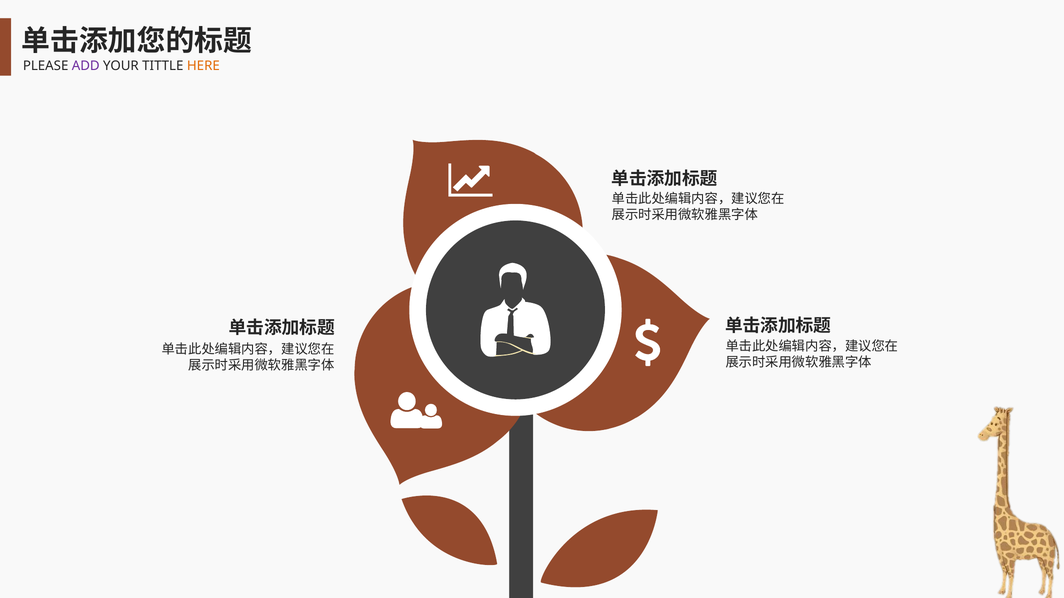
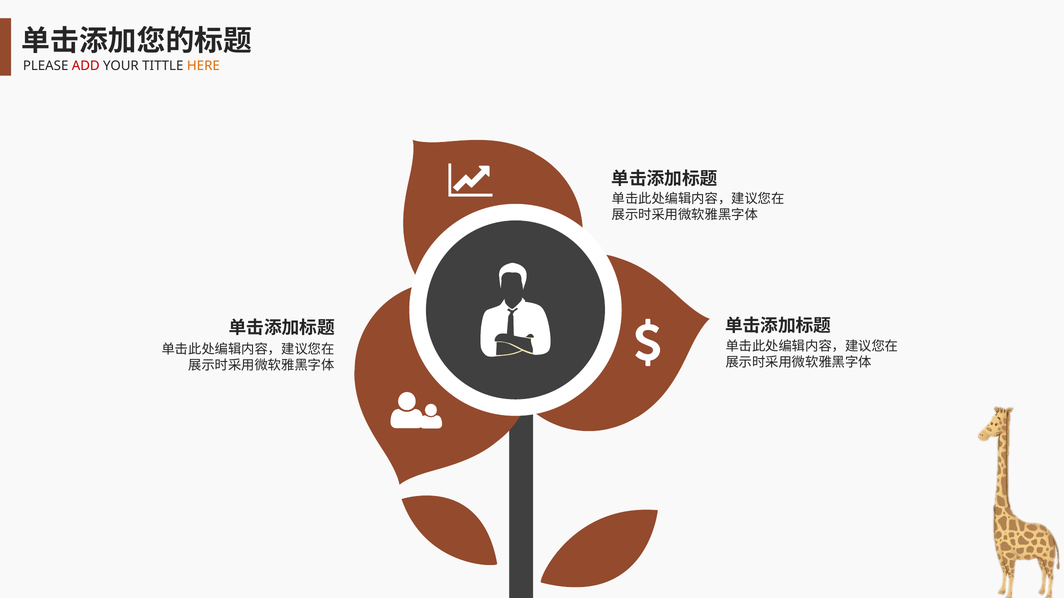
ADD colour: purple -> red
